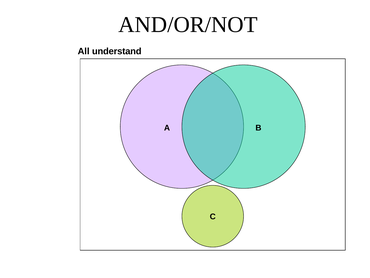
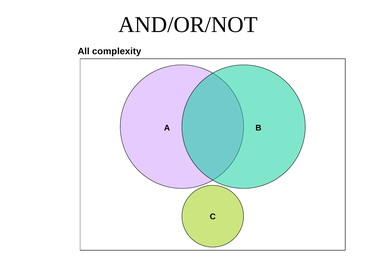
understand: understand -> complexity
